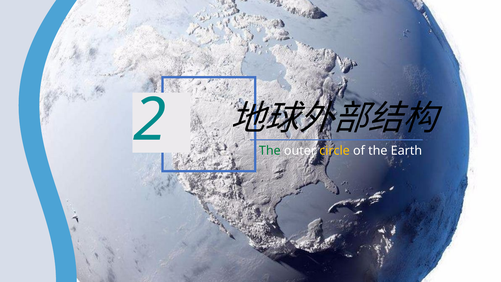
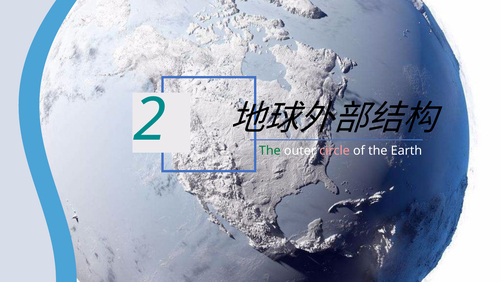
circle colour: yellow -> pink
